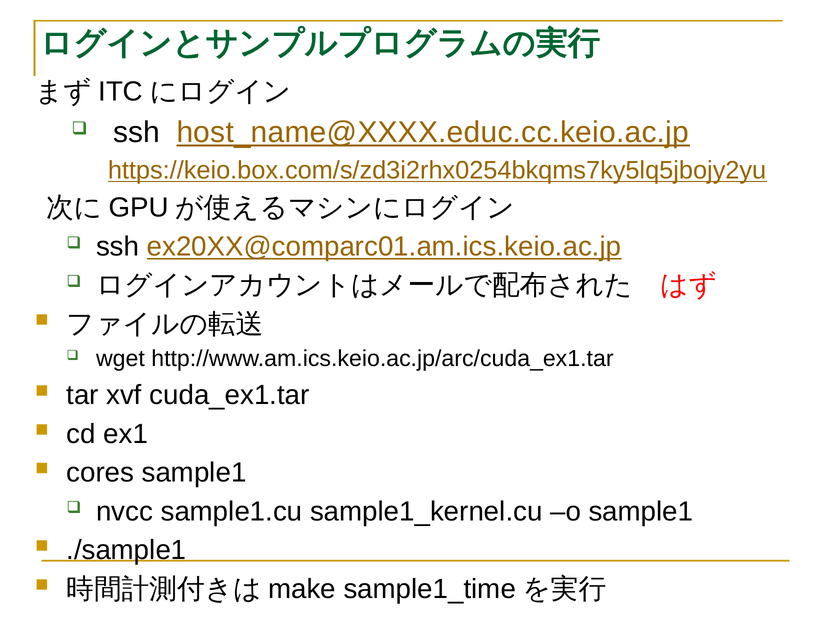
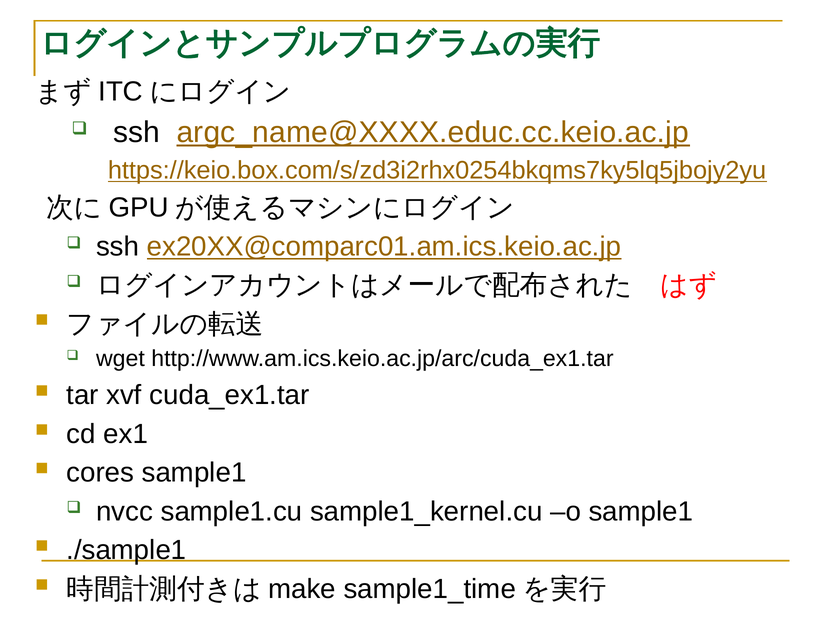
host_name@XXXX.educ.cc.keio.ac.jp: host_name@XXXX.educ.cc.keio.ac.jp -> argc_name@XXXX.educ.cc.keio.ac.jp
